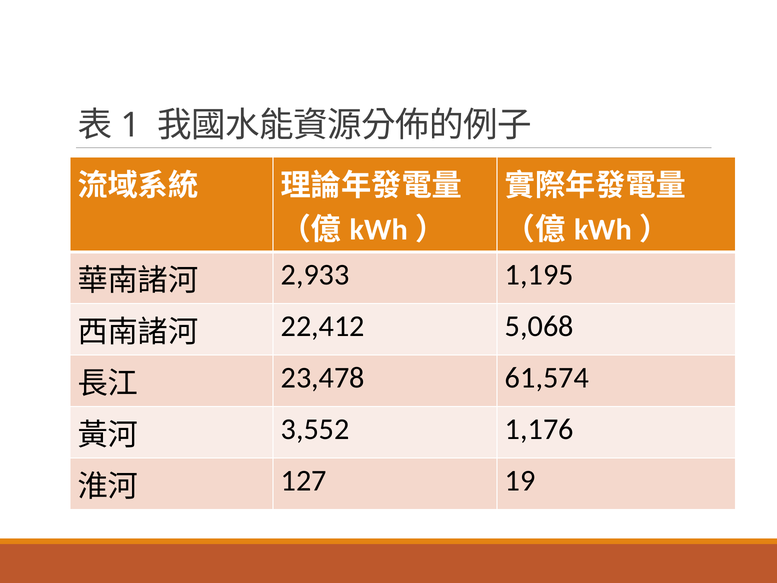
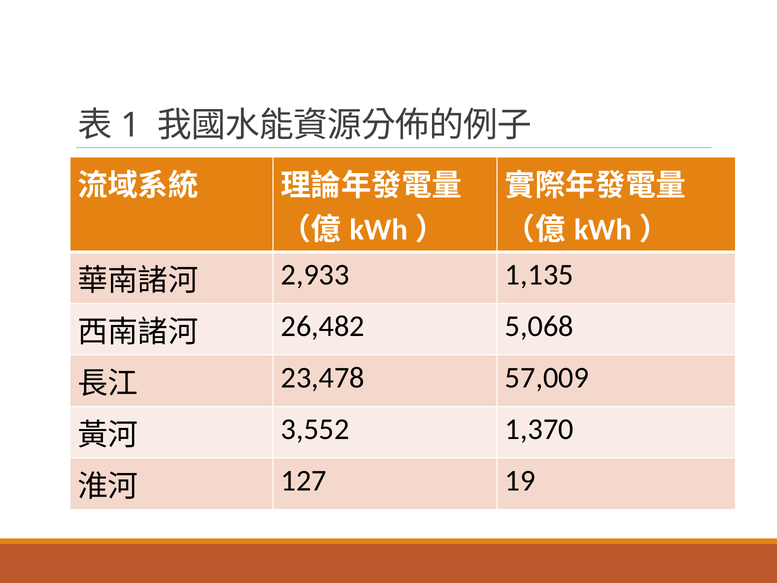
1,195: 1,195 -> 1,135
22,412: 22,412 -> 26,482
61,574: 61,574 -> 57,009
1,176: 1,176 -> 1,370
